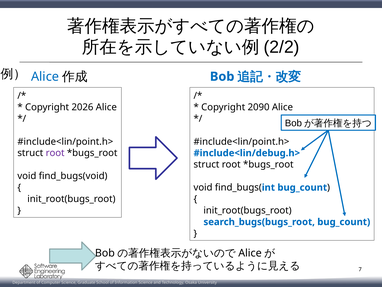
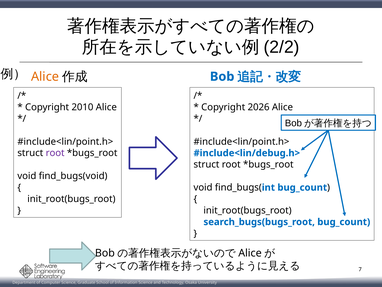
Alice at (45, 76) colour: blue -> orange
2026: 2026 -> 2010
2090: 2090 -> 2026
